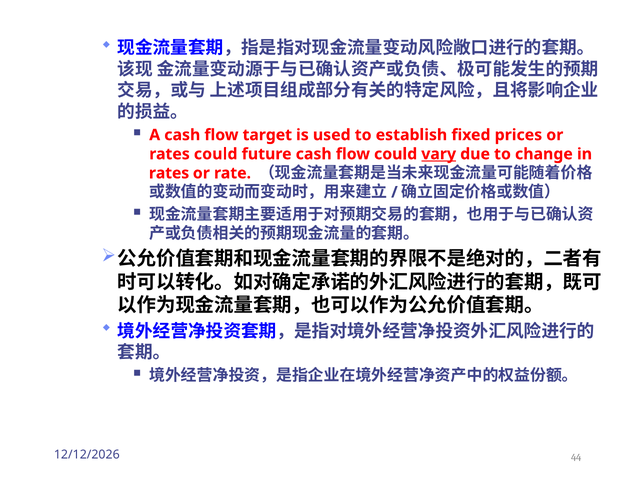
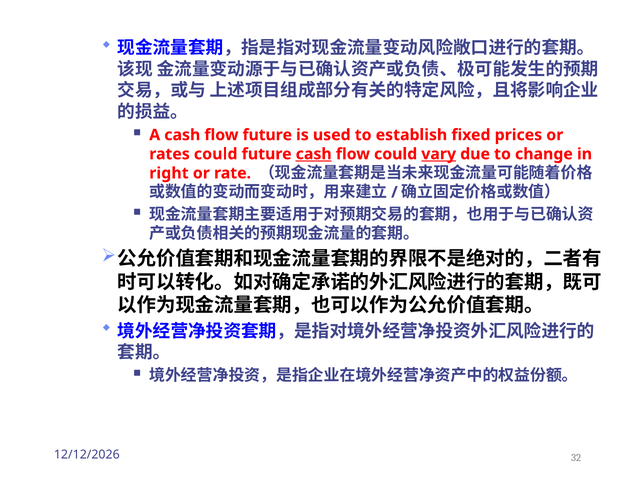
flow target: target -> future
cash at (314, 154) underline: none -> present
rates at (169, 173): rates -> right
44: 44 -> 32
